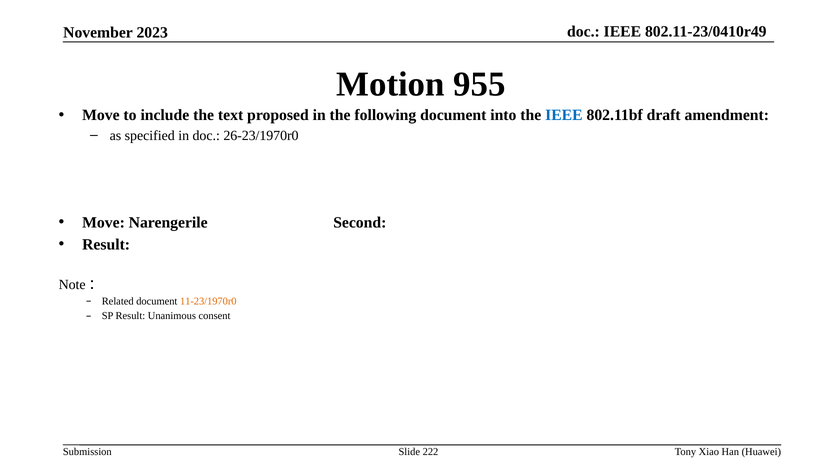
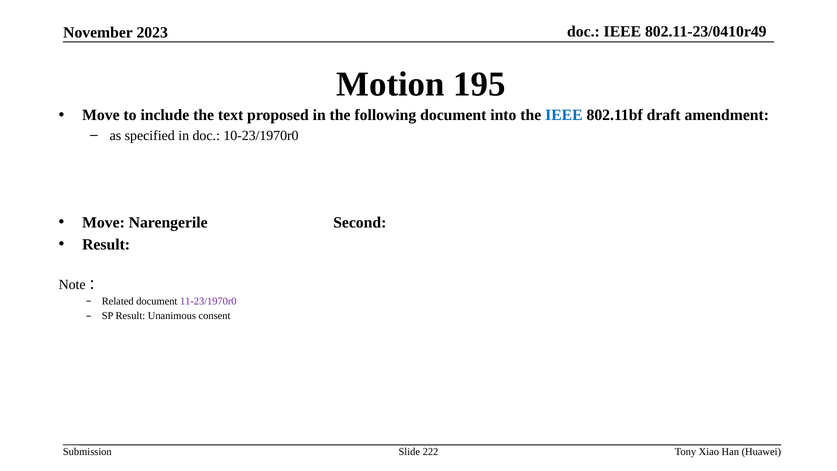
955: 955 -> 195
26-23/1970r0: 26-23/1970r0 -> 10-23/1970r0
11-23/1970r0 colour: orange -> purple
